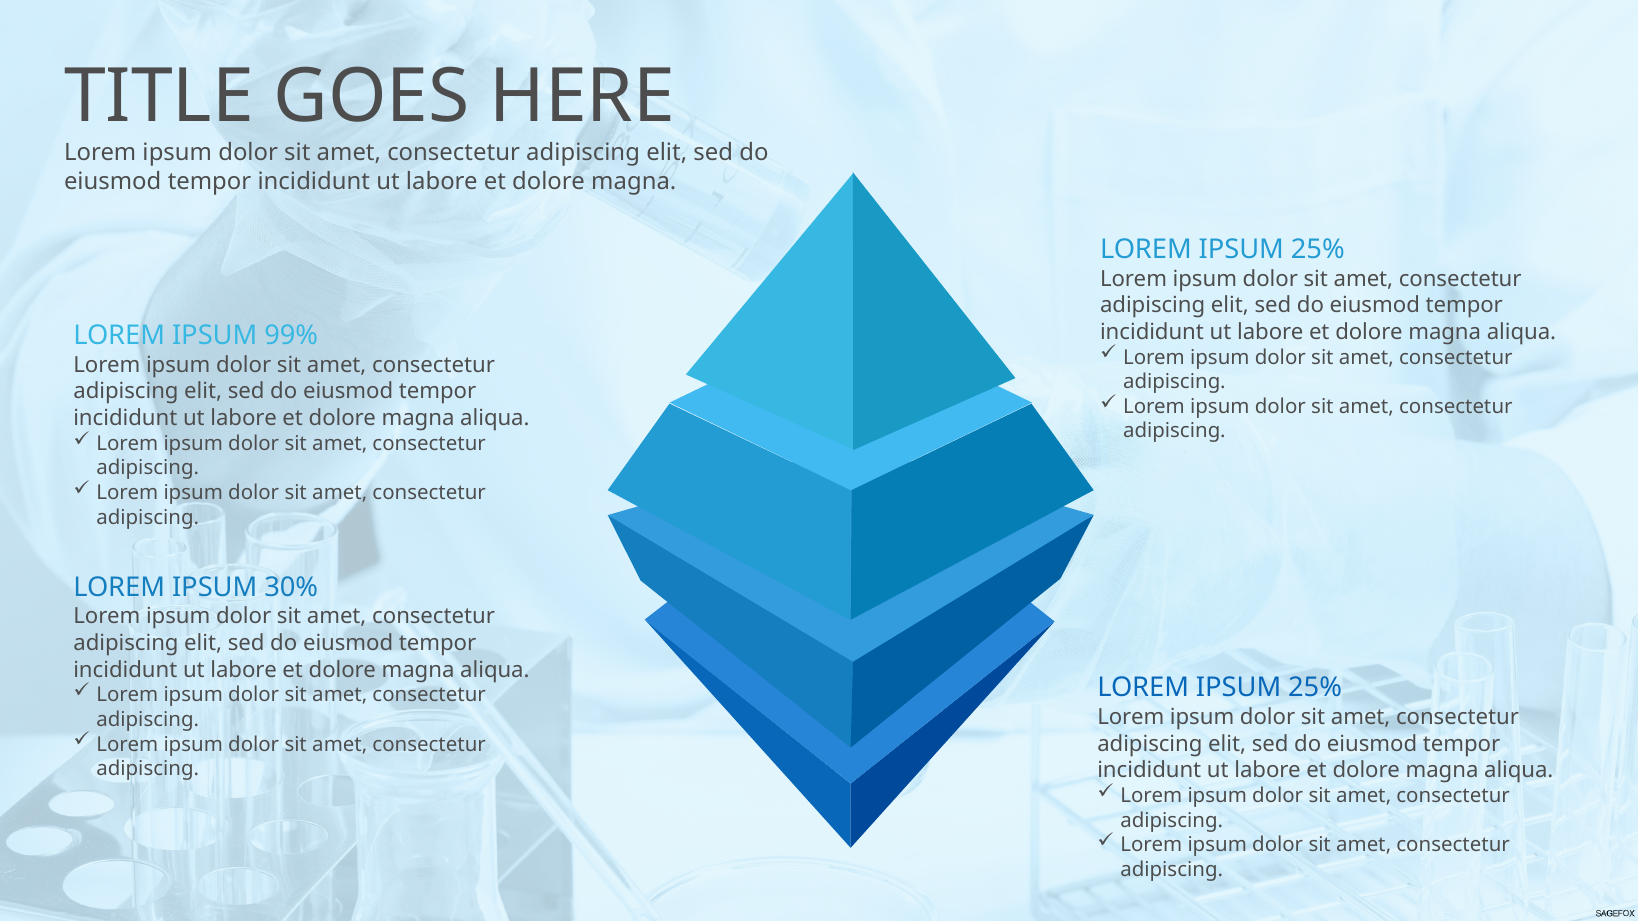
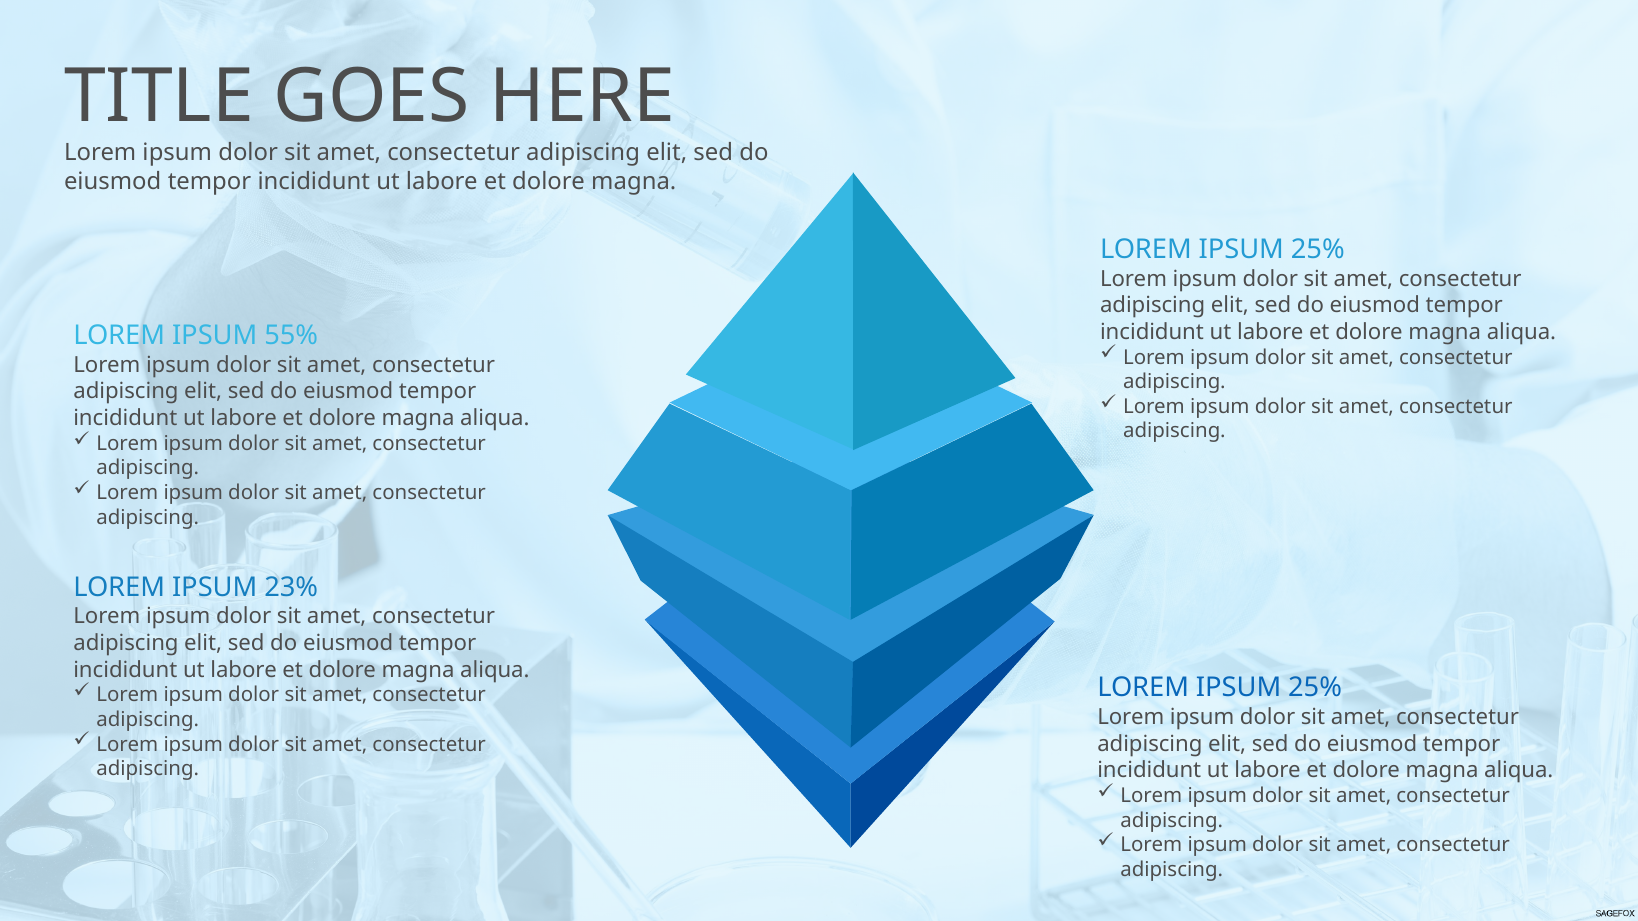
99%: 99% -> 55%
30%: 30% -> 23%
